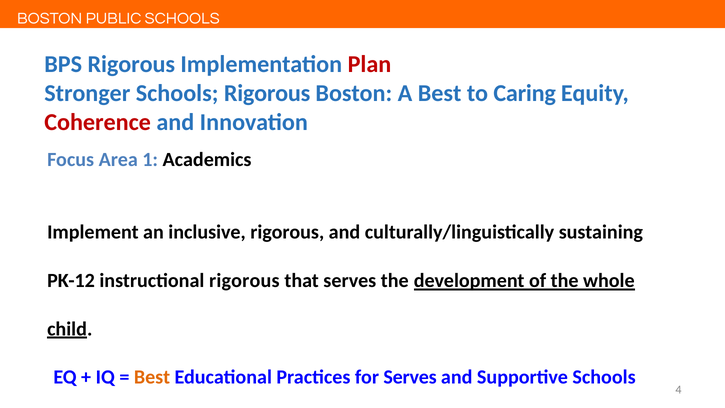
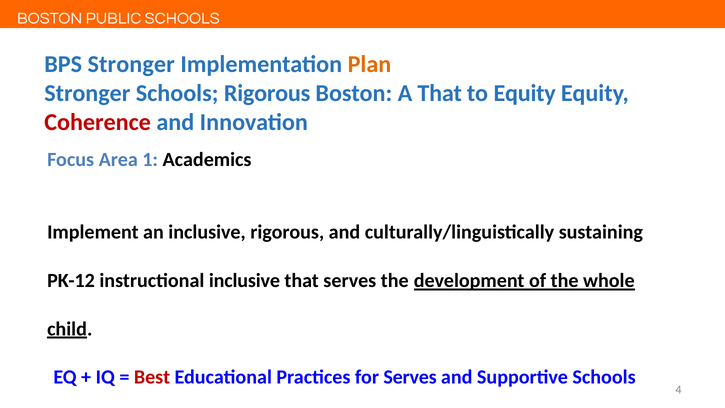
BPS Rigorous: Rigorous -> Stronger
Plan colour: red -> orange
A Best: Best -> That
to Caring: Caring -> Equity
instructional rigorous: rigorous -> inclusive
Best at (152, 377) colour: orange -> red
